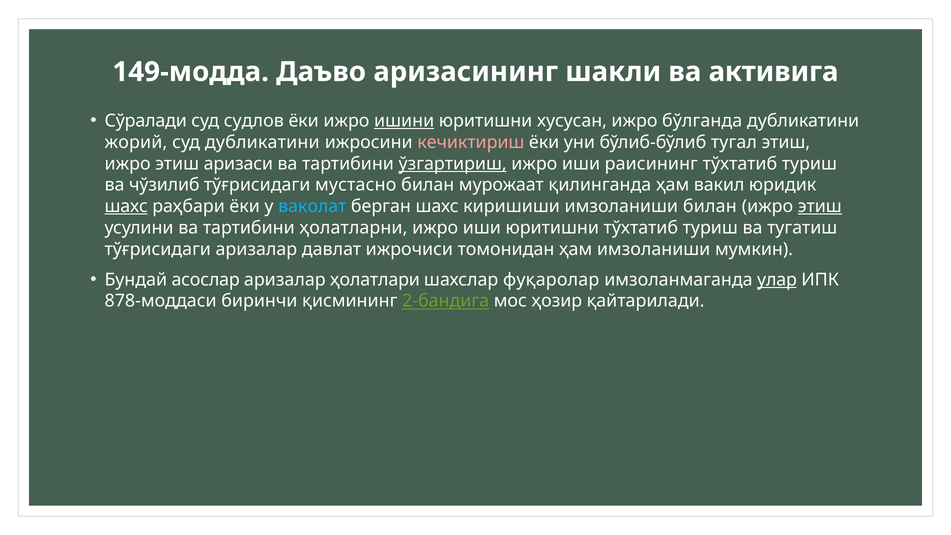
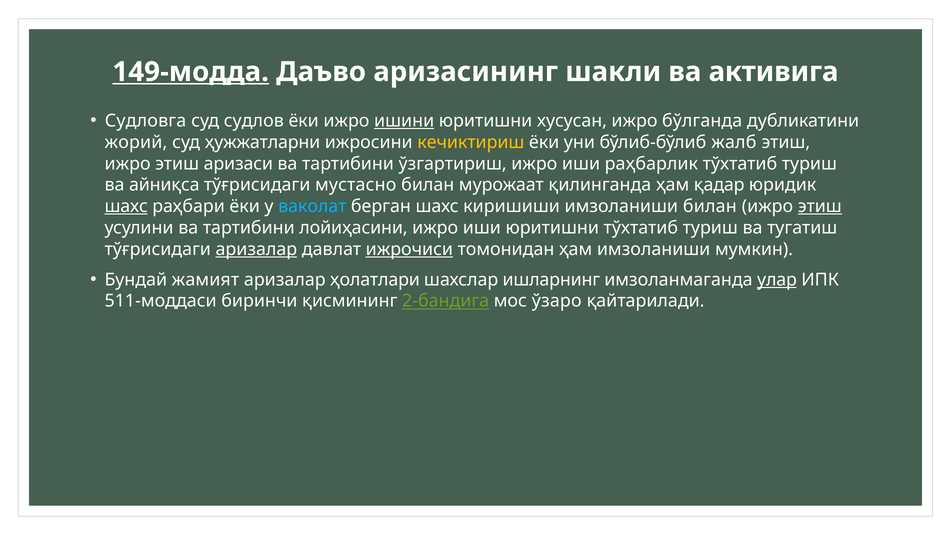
149-модда underline: none -> present
Сўралади: Сўралади -> Судловга
суд дубликатини: дубликатини -> ҳужжатларни
кечиктириш colour: pink -> yellow
тугал: тугал -> жалб
ўзгартириш underline: present -> none
раисининг: раисининг -> раҳбарлик
чўзилиб: чўзилиб -> айниқса
вакил: вакил -> қадар
ҳолатларни: ҳолатларни -> лойиҳасини
аризалар at (256, 249) underline: none -> present
ижрочиси underline: none -> present
асослар: асослар -> жамият
фуқаролар: фуқаролар -> ишларнинг
878-моддаси: 878-моддаси -> 511-моддаси
ҳозир: ҳозир -> ўзаро
